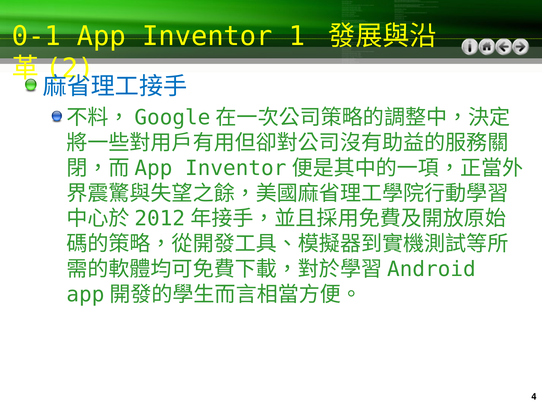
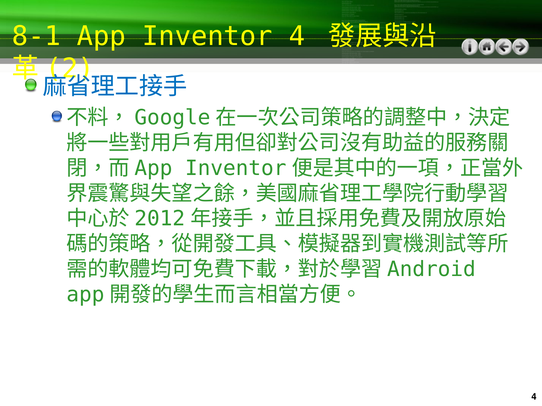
0-1: 0-1 -> 8-1
Inventor 1: 1 -> 4
